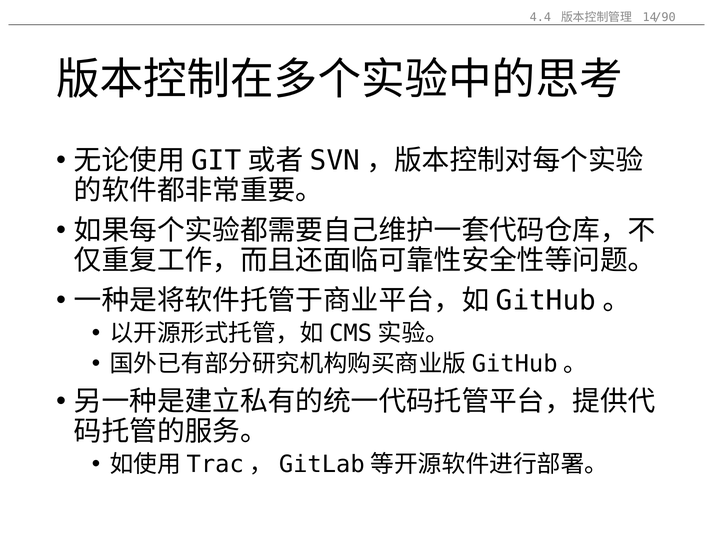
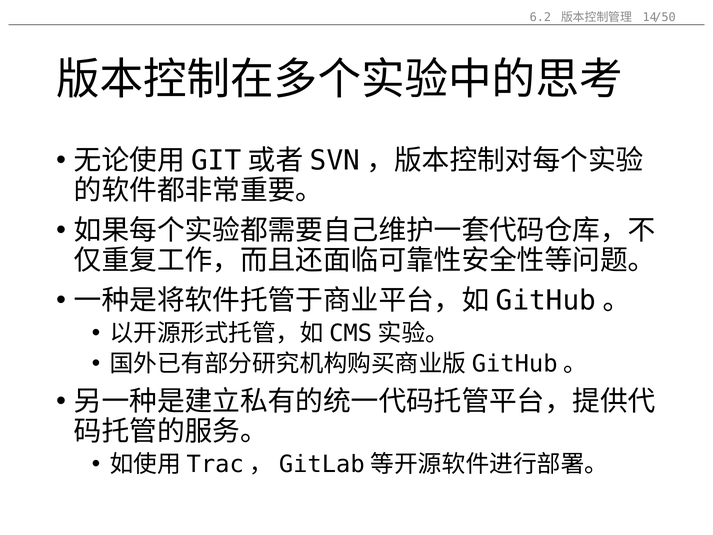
4.4: 4.4 -> 6.2
/90: /90 -> /50
